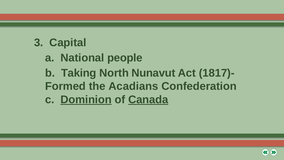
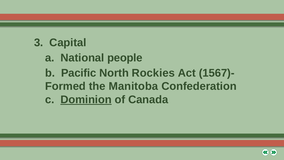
Taking: Taking -> Pacific
Nunavut: Nunavut -> Rockies
1817)-: 1817)- -> 1567)-
Acadians: Acadians -> Manitoba
Canada underline: present -> none
